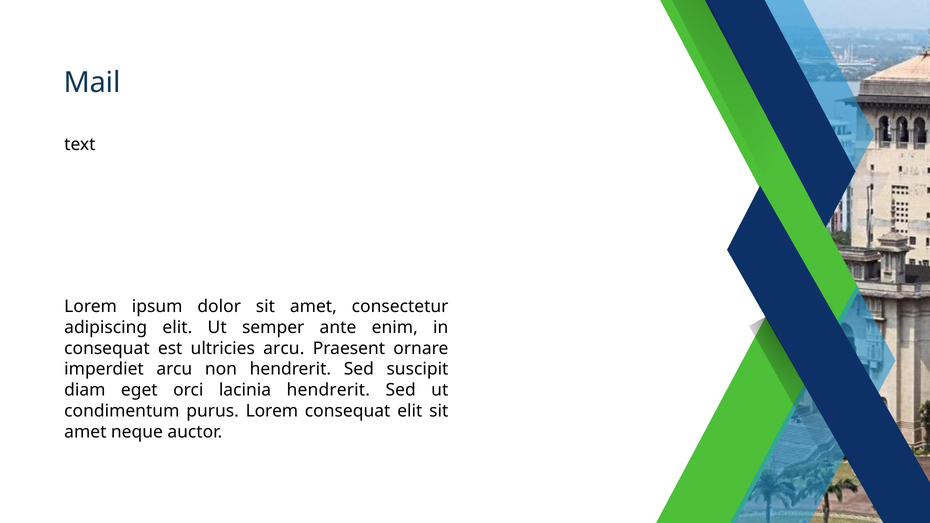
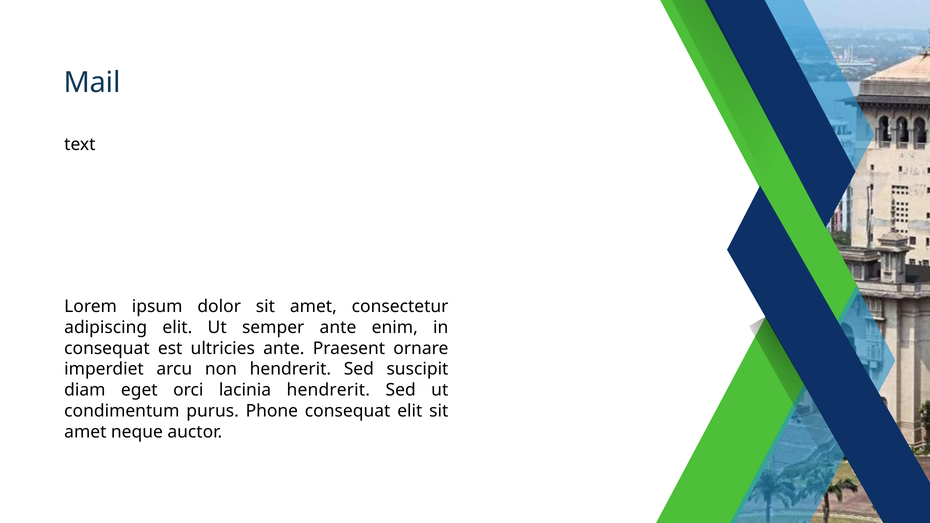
ultricies arcu: arcu -> ante
purus Lorem: Lorem -> Phone
